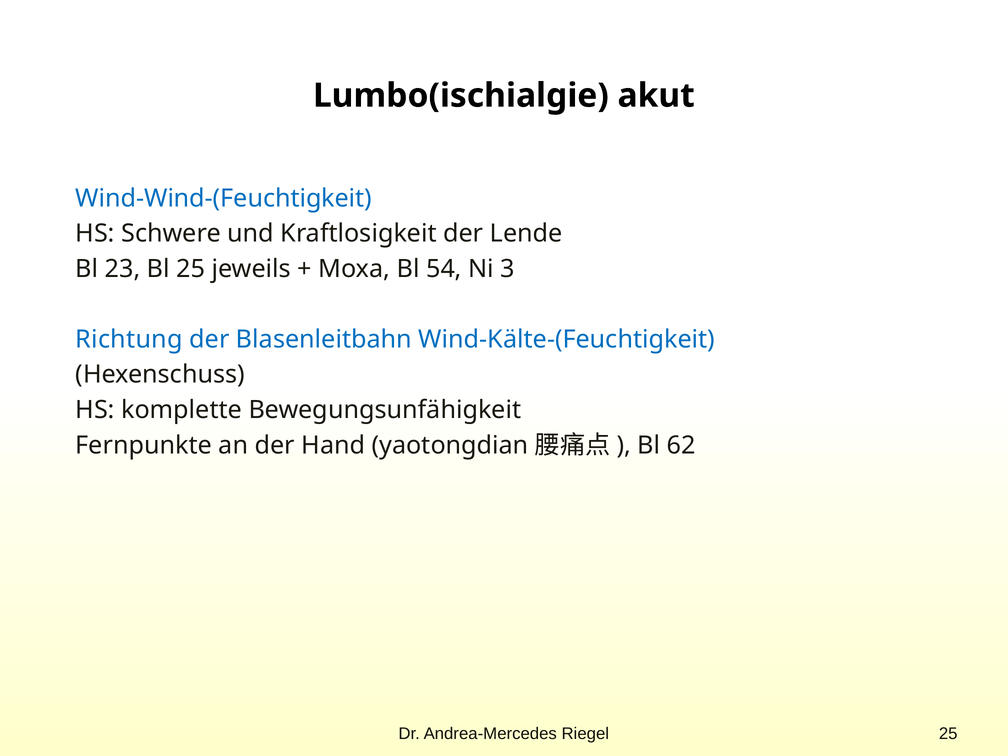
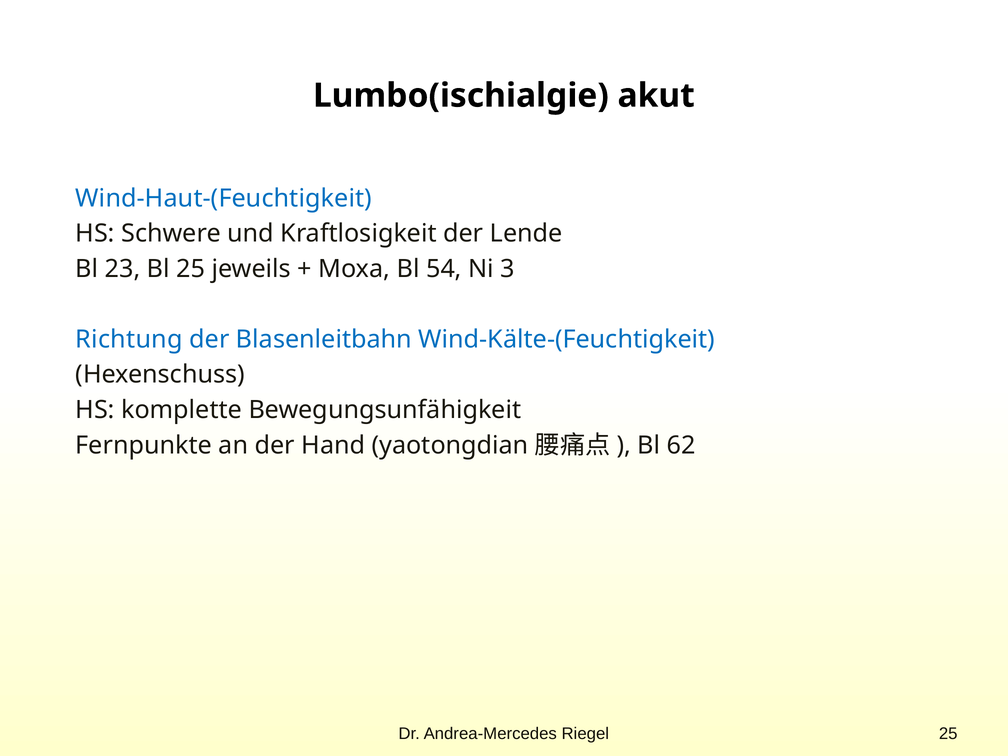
Wind-Wind-(Feuchtigkeit: Wind-Wind-(Feuchtigkeit -> Wind-Haut-(Feuchtigkeit
